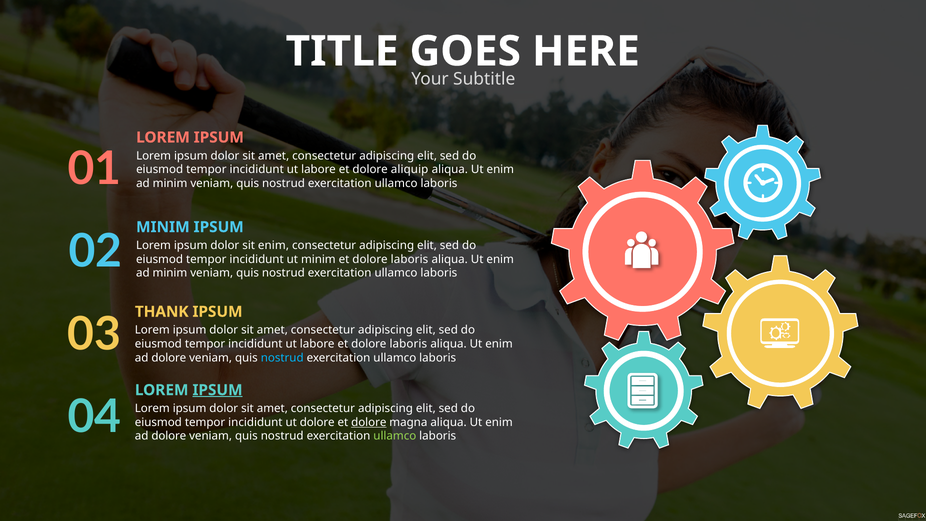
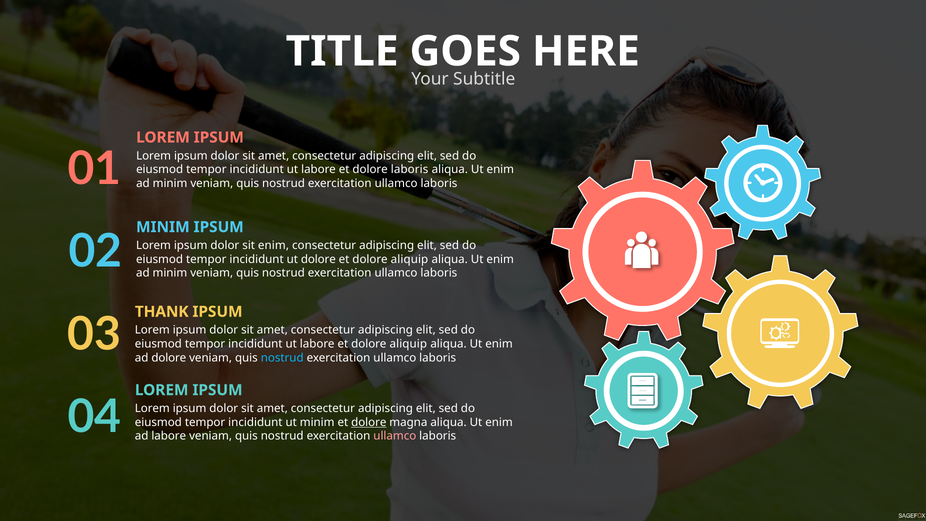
dolore aliquip: aliquip -> laboris
ut minim: minim -> dolore
laboris at (409, 259): laboris -> aliquip
labore et dolore laboris: laboris -> aliquip
IPSUM at (217, 390) underline: present -> none
ut dolore: dolore -> minim
dolore at (169, 436): dolore -> labore
ullamco at (395, 436) colour: light green -> pink
